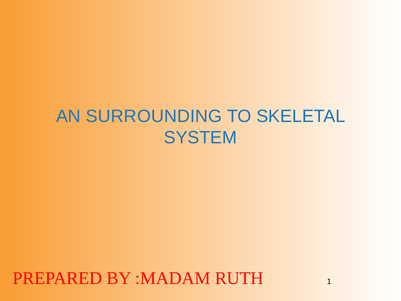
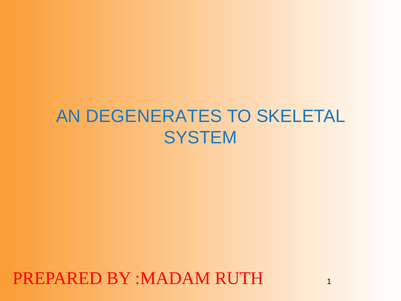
SURROUNDING: SURROUNDING -> DEGENERATES
